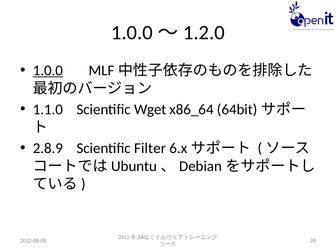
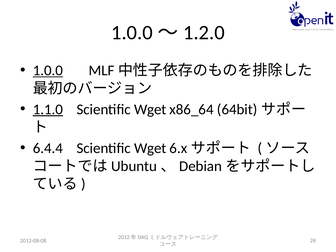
1.1.0 underline: none -> present
2.8.9: 2.8.9 -> 6.4.4
Filter at (150, 148): Filter -> Wget
